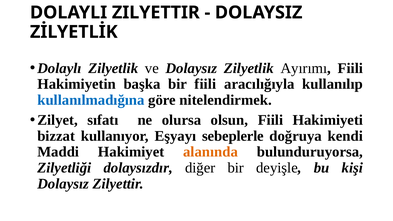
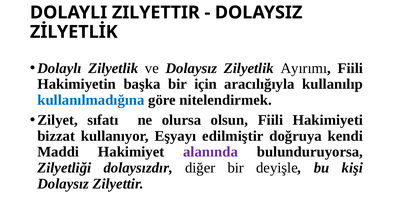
bir fiili: fiili -> için
sebeplerle: sebeplerle -> edilmiştir
alanında colour: orange -> purple
